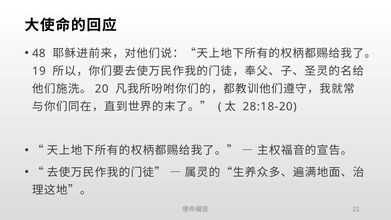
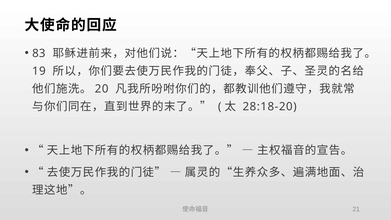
48: 48 -> 83
